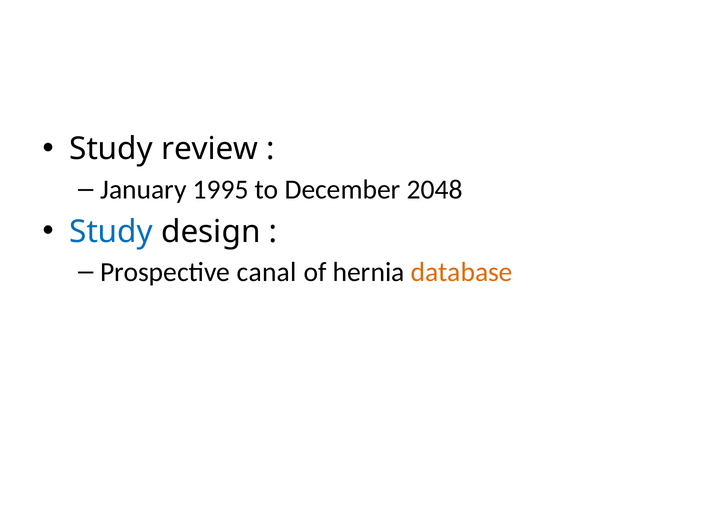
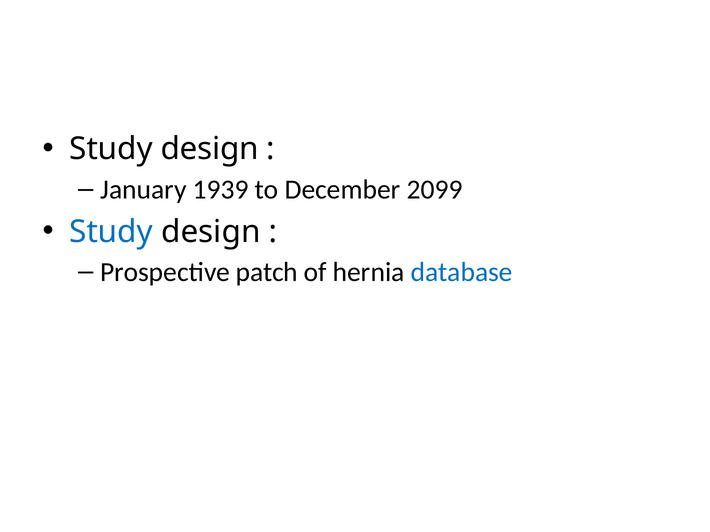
review at (210, 149): review -> design
1995: 1995 -> 1939
2048: 2048 -> 2099
canal: canal -> patch
database colour: orange -> blue
